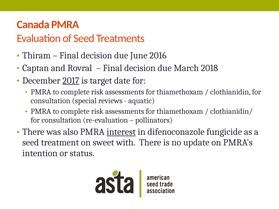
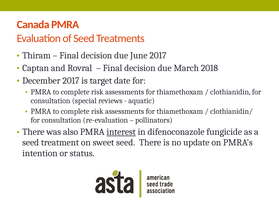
June 2016: 2016 -> 2017
2017 at (71, 81) underline: present -> none
sweet with: with -> seed
